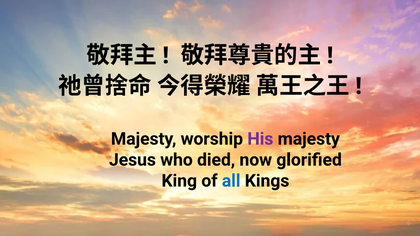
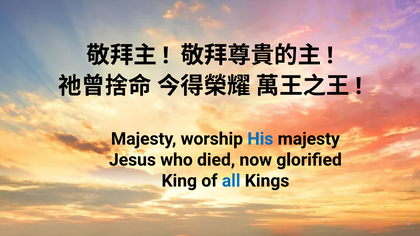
His colour: purple -> blue
